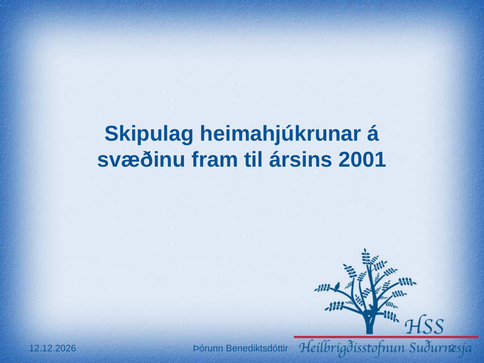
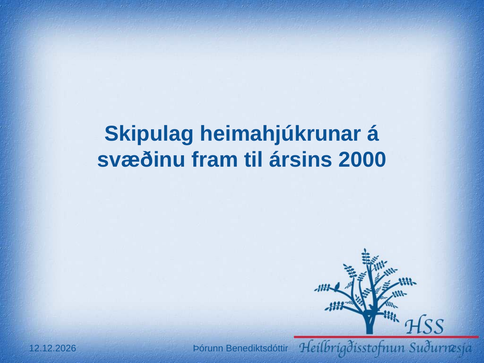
2001: 2001 -> 2000
